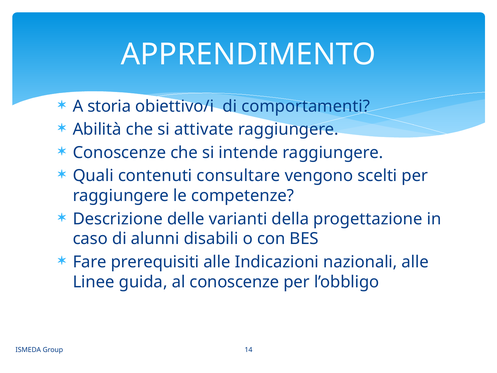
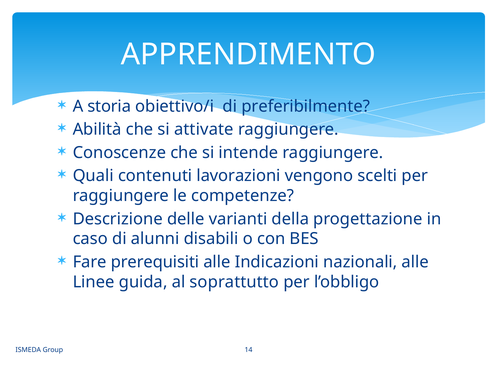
comportamenti: comportamenti -> preferibilmente
consultare: consultare -> lavorazioni
al conoscenze: conoscenze -> soprattutto
